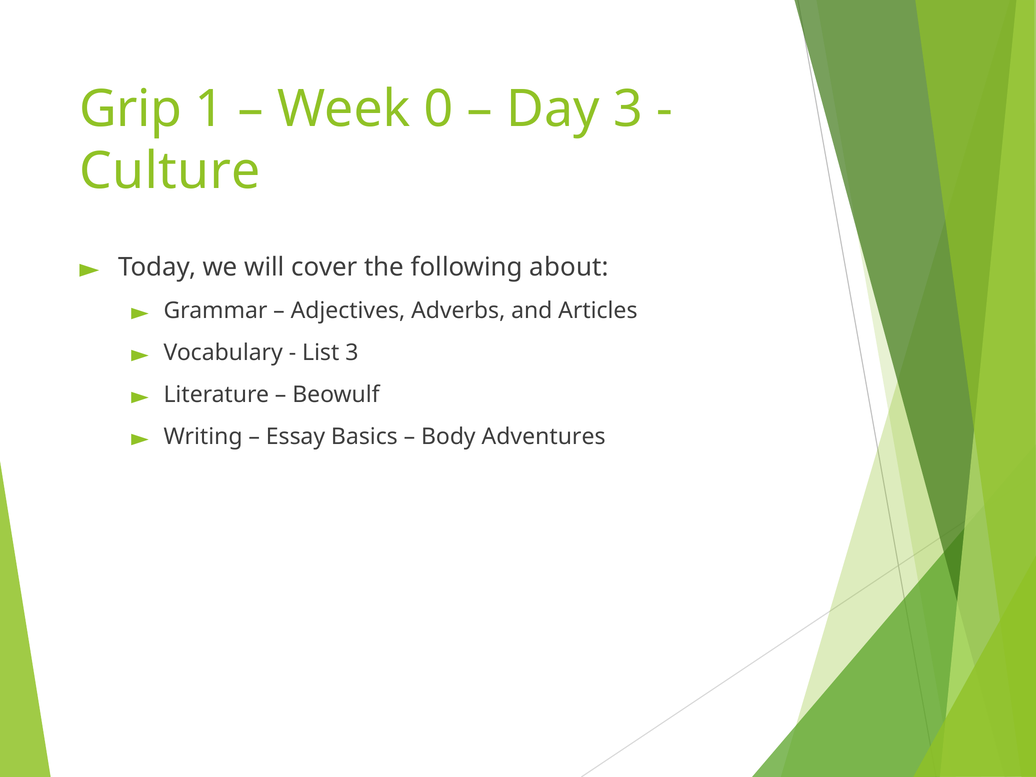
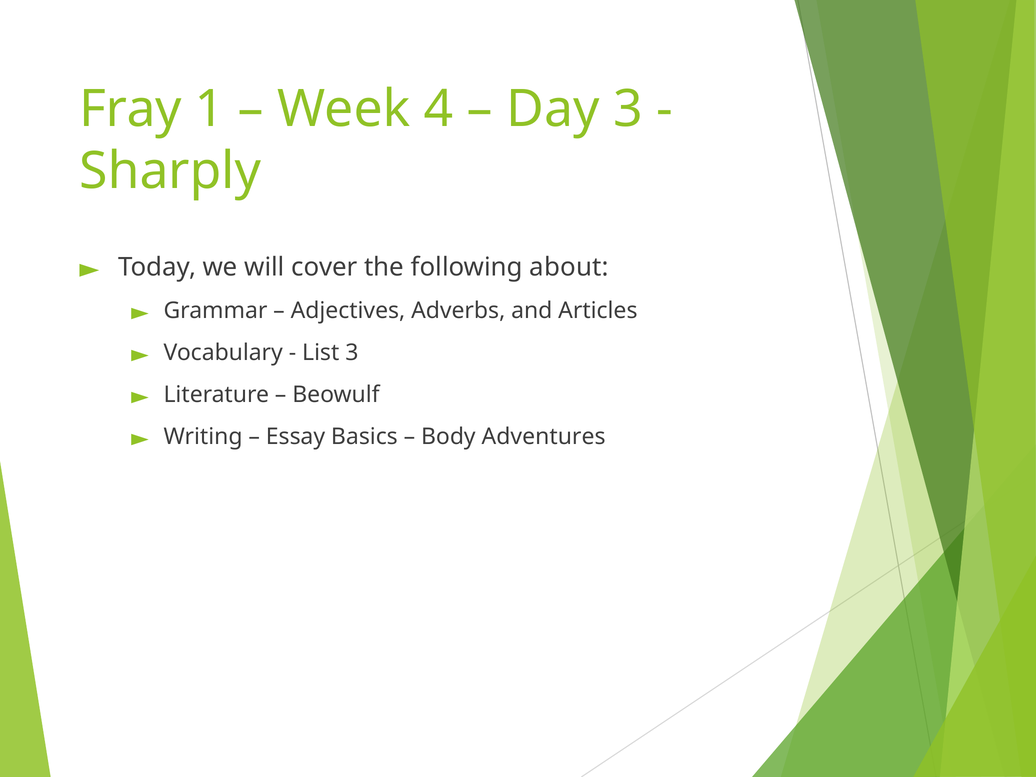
Grip: Grip -> Fray
0: 0 -> 4
Culture: Culture -> Sharply
